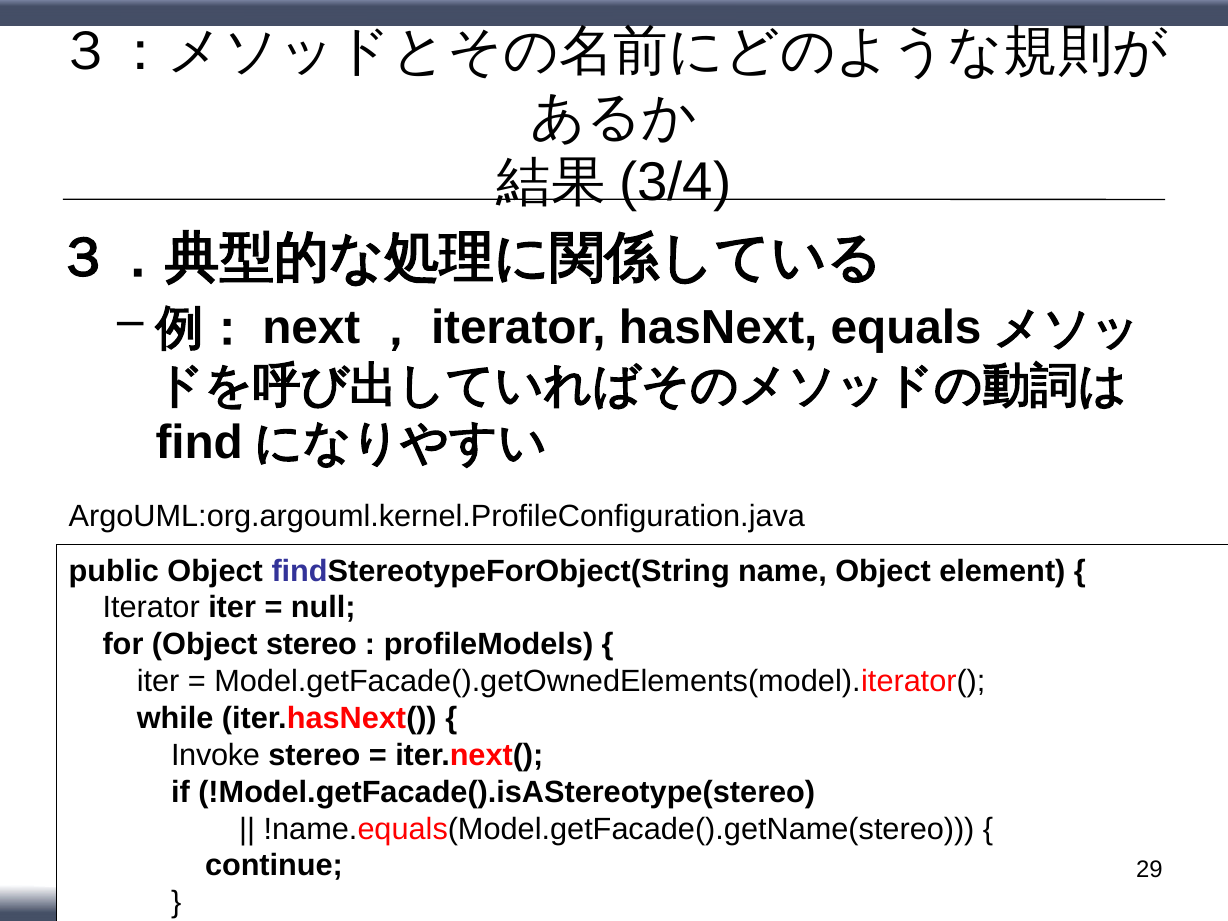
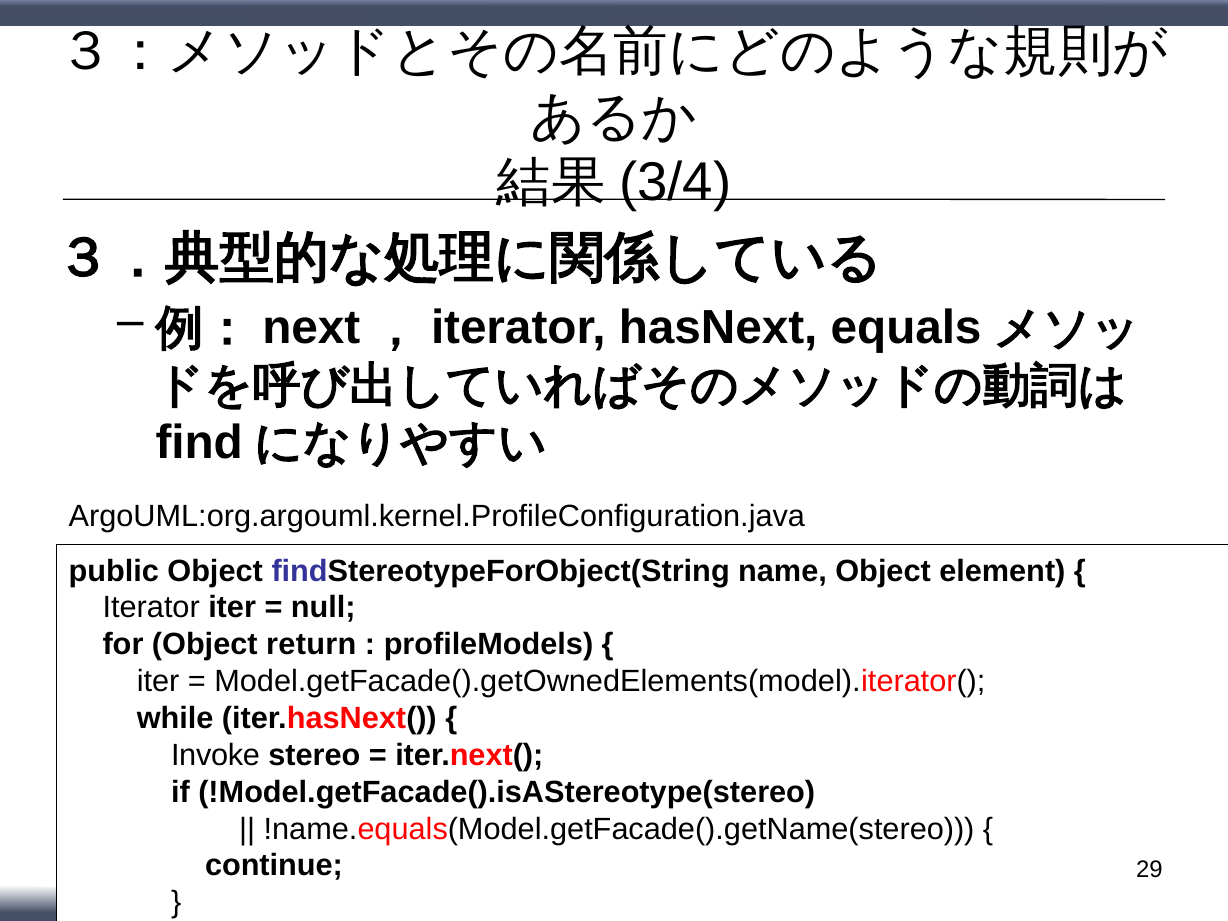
Object stereo: stereo -> return
